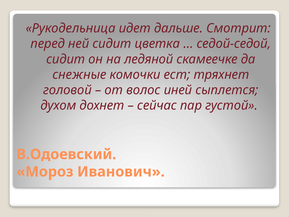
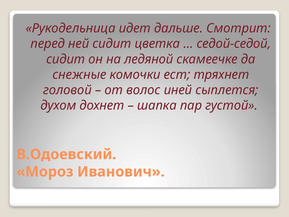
сейчас: сейчас -> шапка
